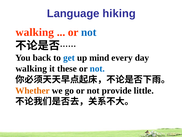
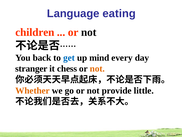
hiking: hiking -> eating
walking at (35, 32): walking -> children
not at (89, 32) colour: blue -> black
walking at (31, 68): walking -> stranger
these: these -> chess
not at (97, 68) colour: blue -> orange
